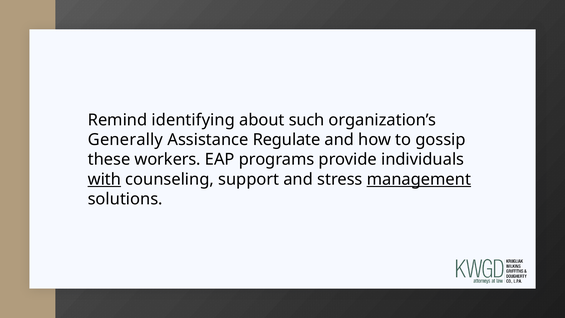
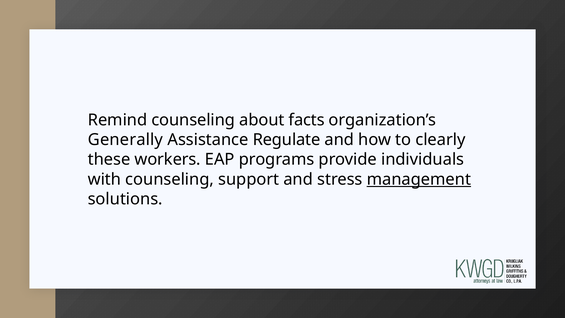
Remind identifying: identifying -> counseling
such: such -> facts
gossip: gossip -> clearly
with underline: present -> none
